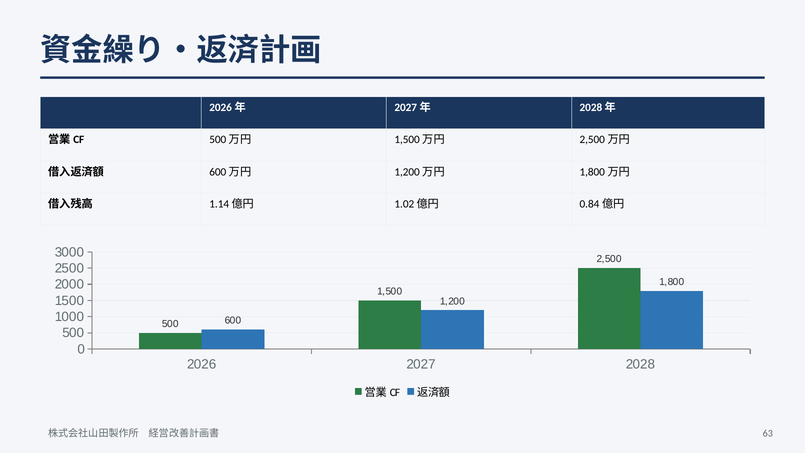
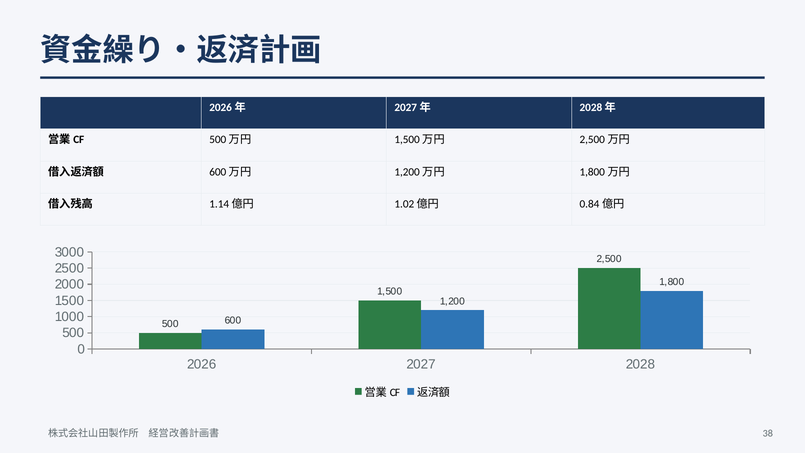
63: 63 -> 38
